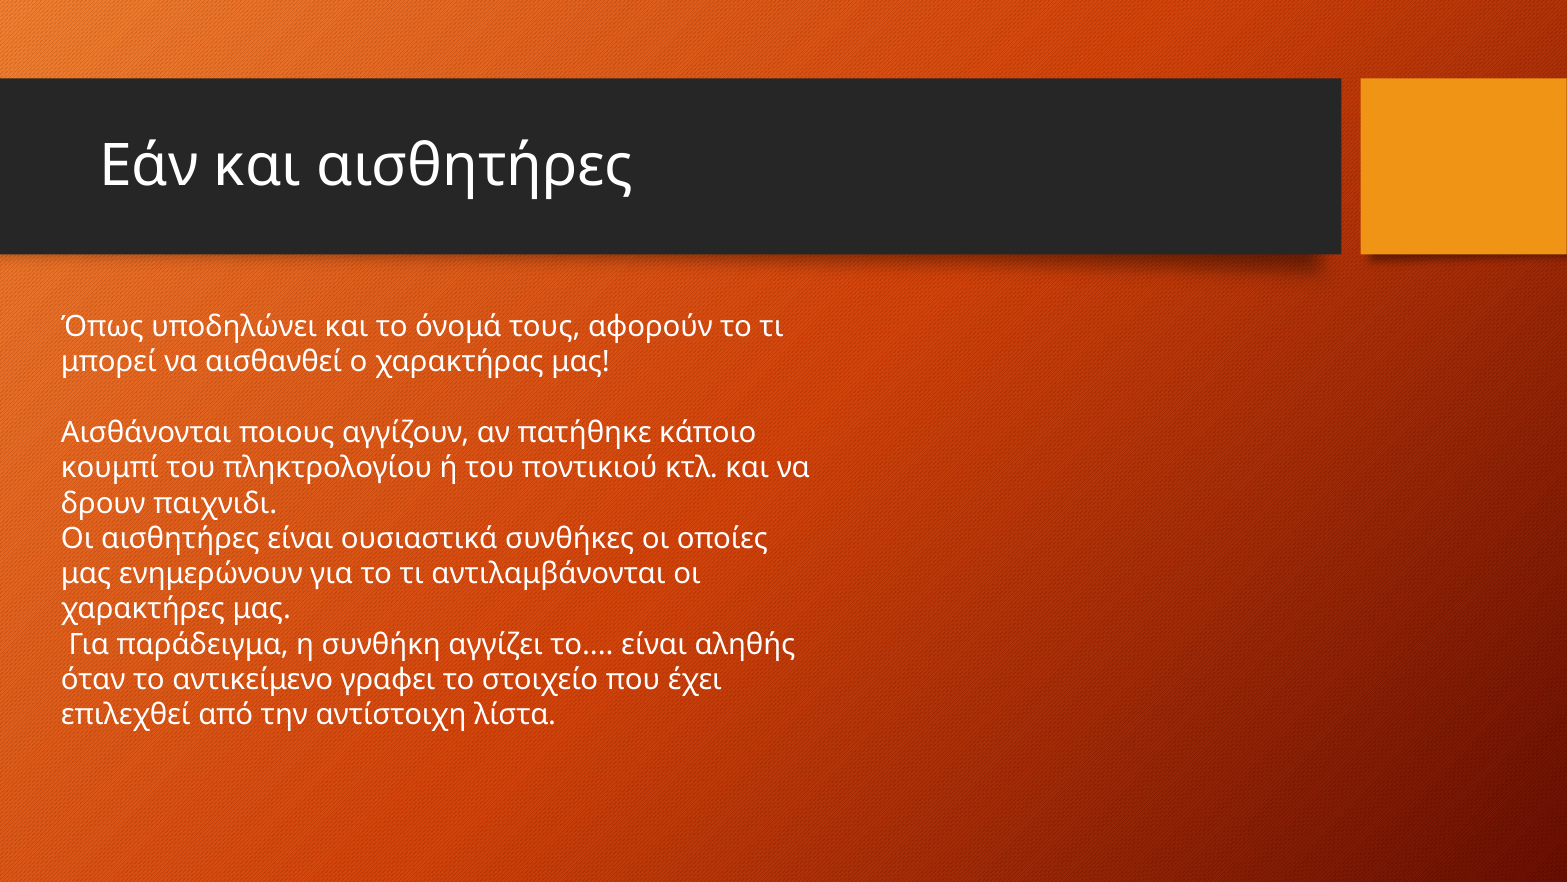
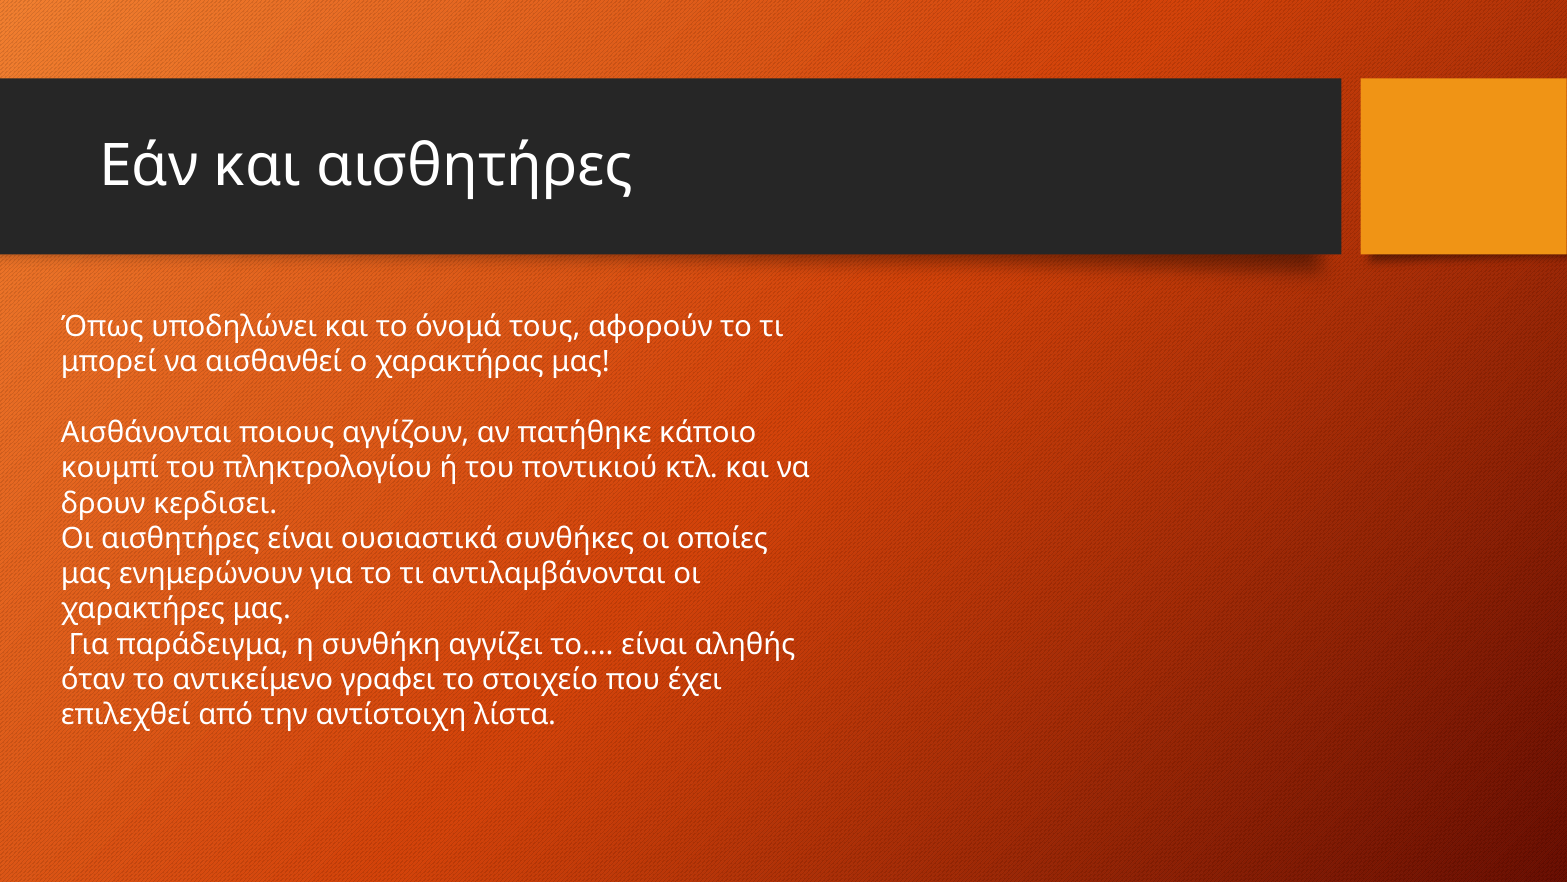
παιχνιδι: παιχνιδι -> κερδισει
